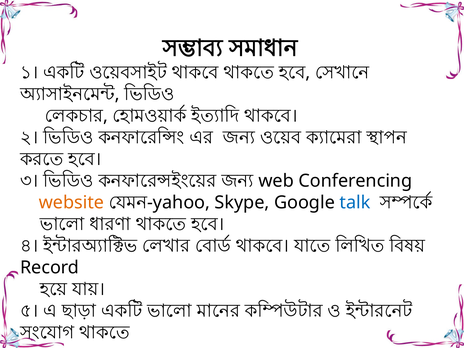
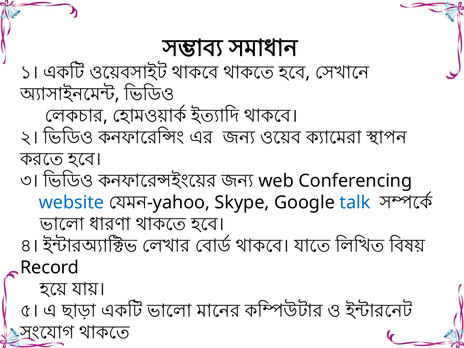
website colour: orange -> blue
